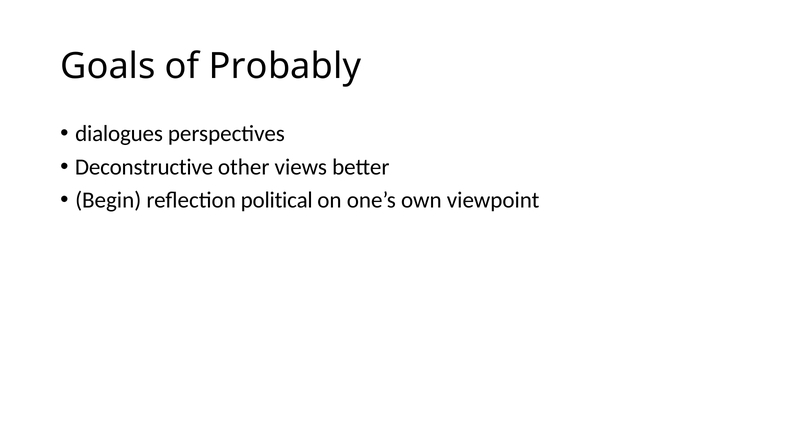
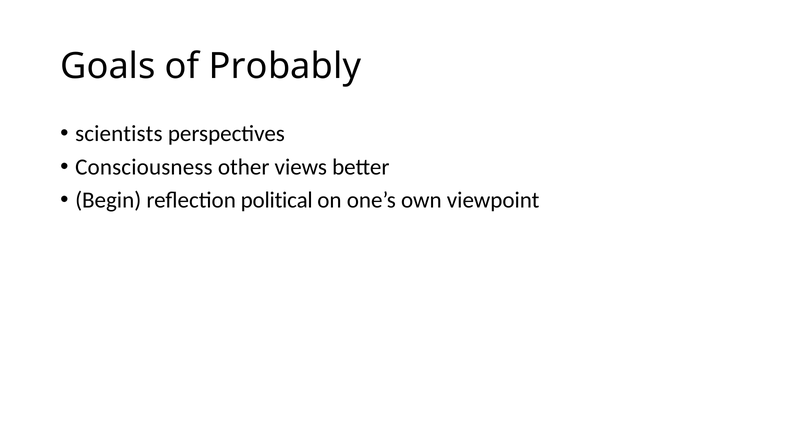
dialogues: dialogues -> scientists
Deconstructive: Deconstructive -> Consciousness
